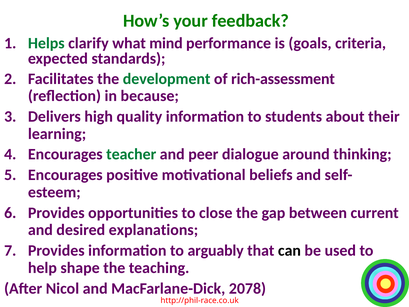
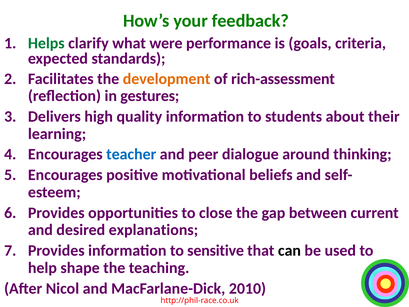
mind: mind -> were
development colour: green -> orange
because: because -> gestures
teacher colour: green -> blue
arguably: arguably -> sensitive
2078: 2078 -> 2010
